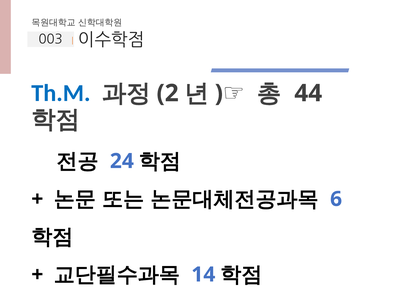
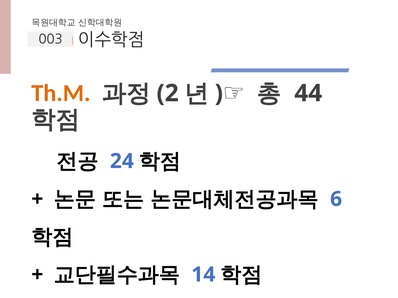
Th.M colour: blue -> orange
